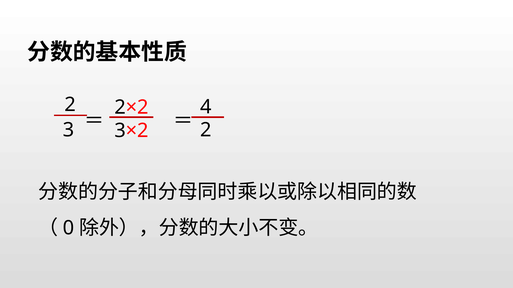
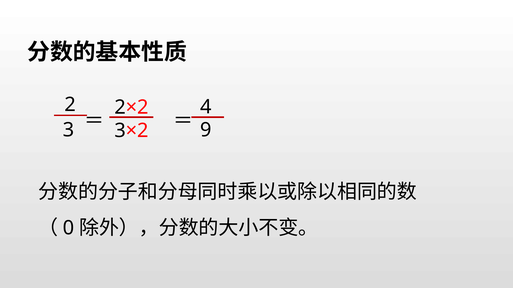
3×2 2: 2 -> 9
